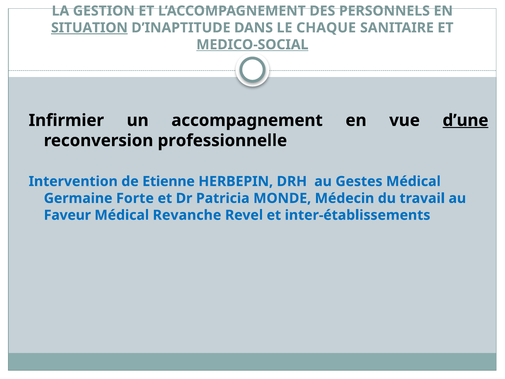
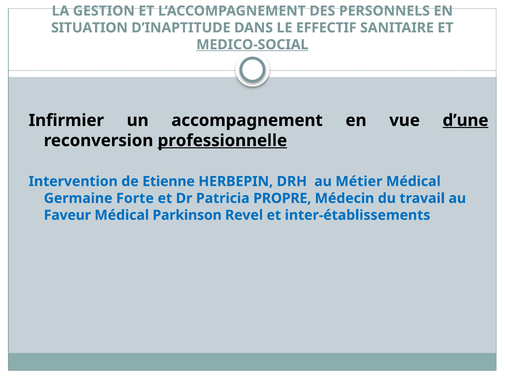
SITUATION underline: present -> none
CHAQUE: CHAQUE -> EFFECTIF
professionnelle underline: none -> present
Gestes: Gestes -> Métier
MONDE: MONDE -> PROPRE
Revanche: Revanche -> Parkinson
